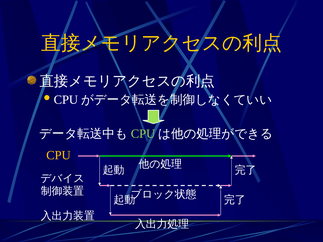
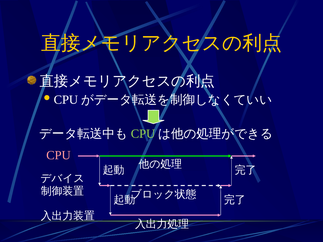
CPU at (58, 155) colour: yellow -> pink
